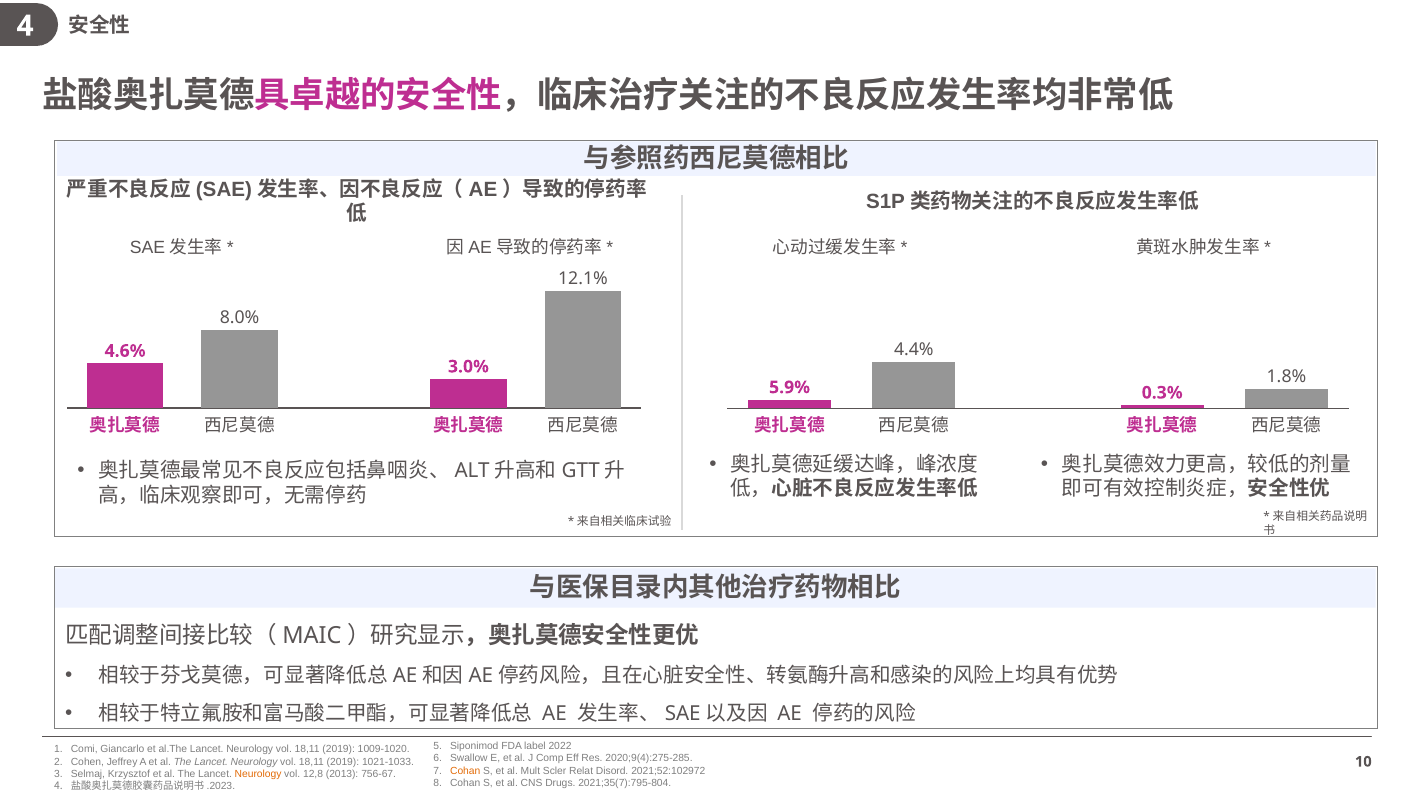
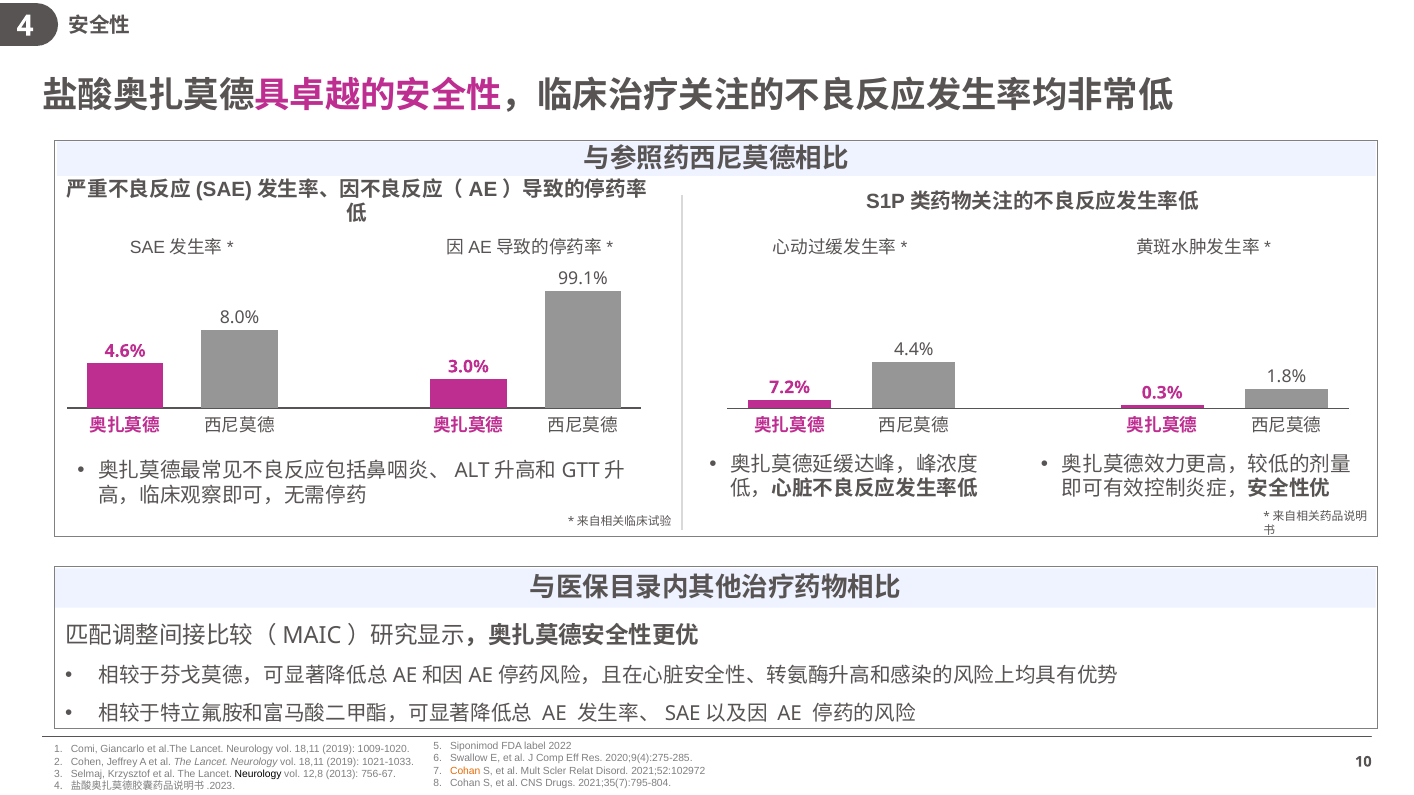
12.1%: 12.1% -> 99.1%
5.9%: 5.9% -> 7.2%
Neurology at (258, 774) colour: orange -> black
